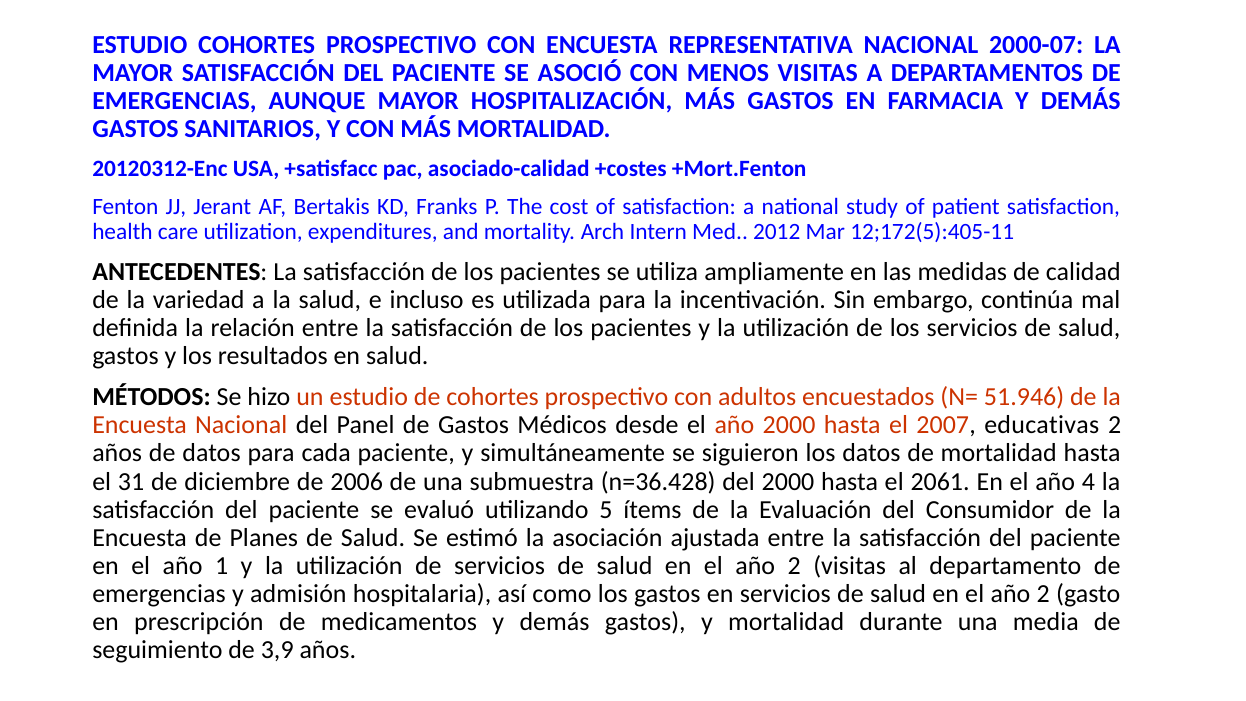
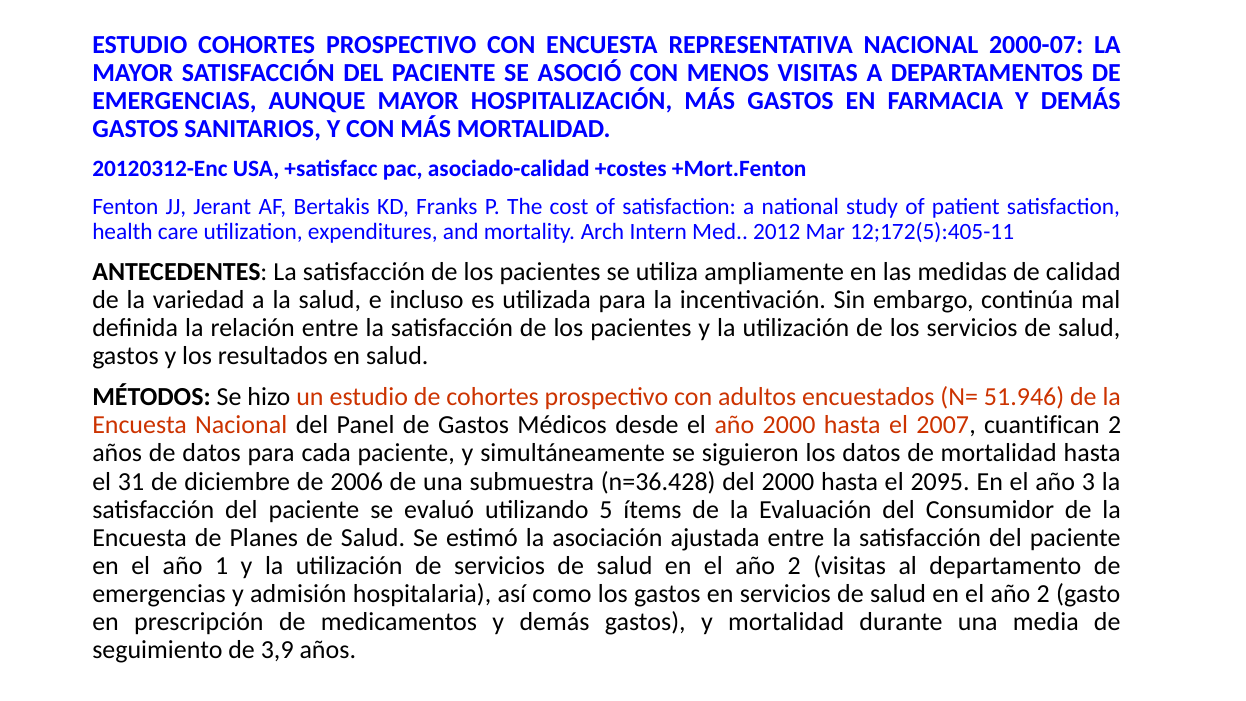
educativas: educativas -> cuantifican
2061: 2061 -> 2095
4: 4 -> 3
